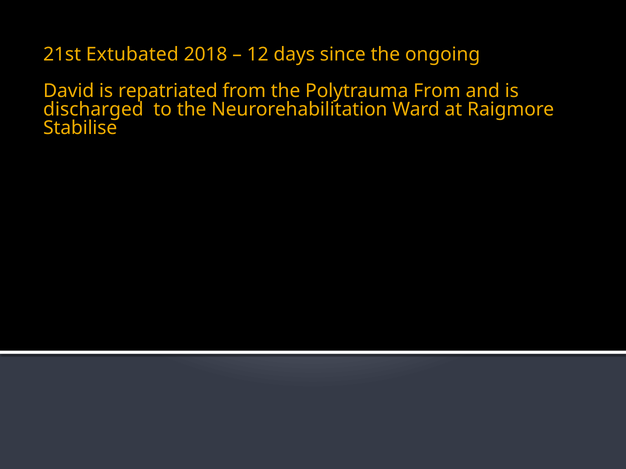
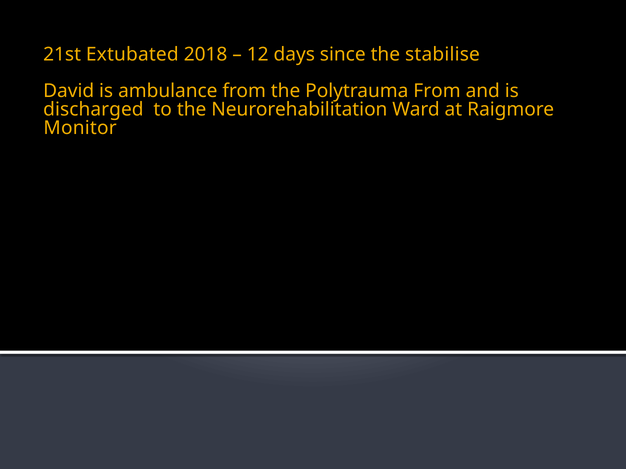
ongoing: ongoing -> stabilise
repatriated: repatriated -> ambulance
Stabilise: Stabilise -> Monitor
